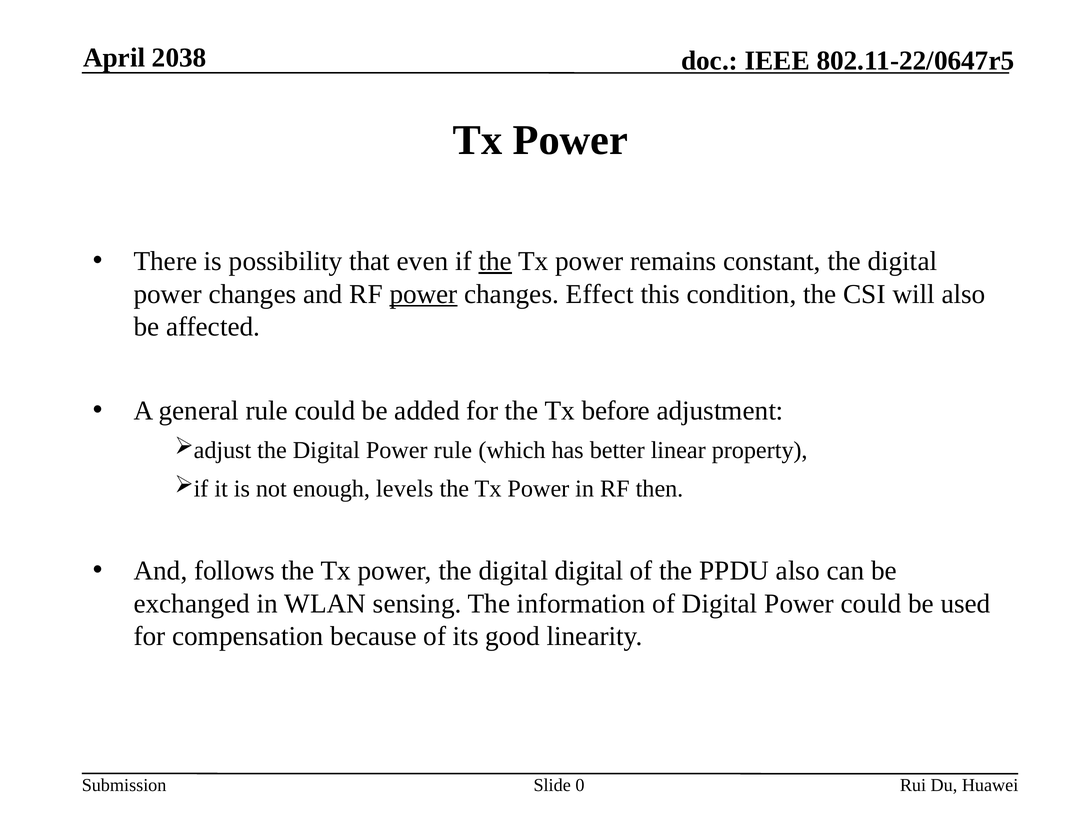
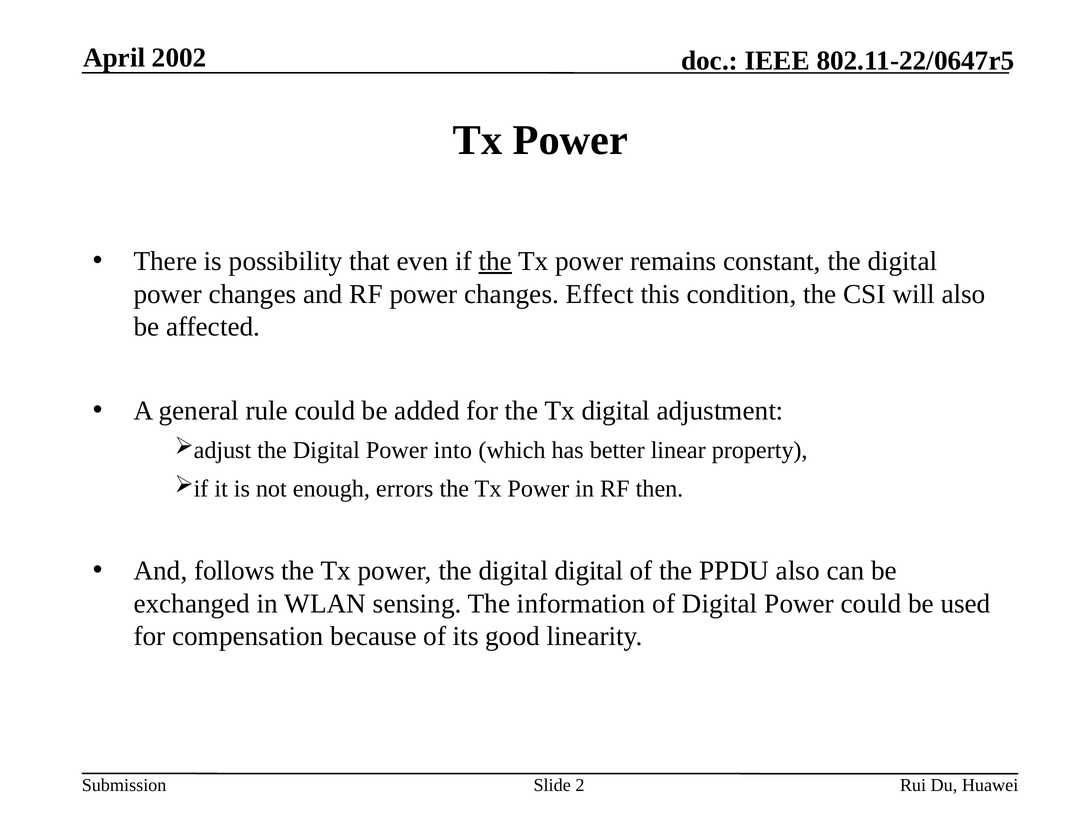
2038: 2038 -> 2002
power at (424, 294) underline: present -> none
Tx before: before -> digital
Power rule: rule -> into
levels: levels -> errors
0: 0 -> 2
